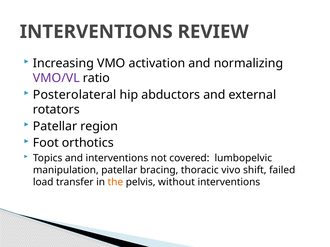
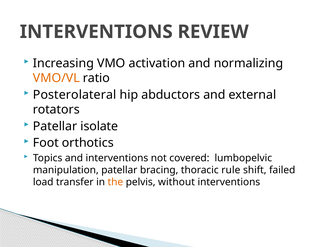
VMO/VL colour: purple -> orange
region: region -> isolate
vivo: vivo -> rule
